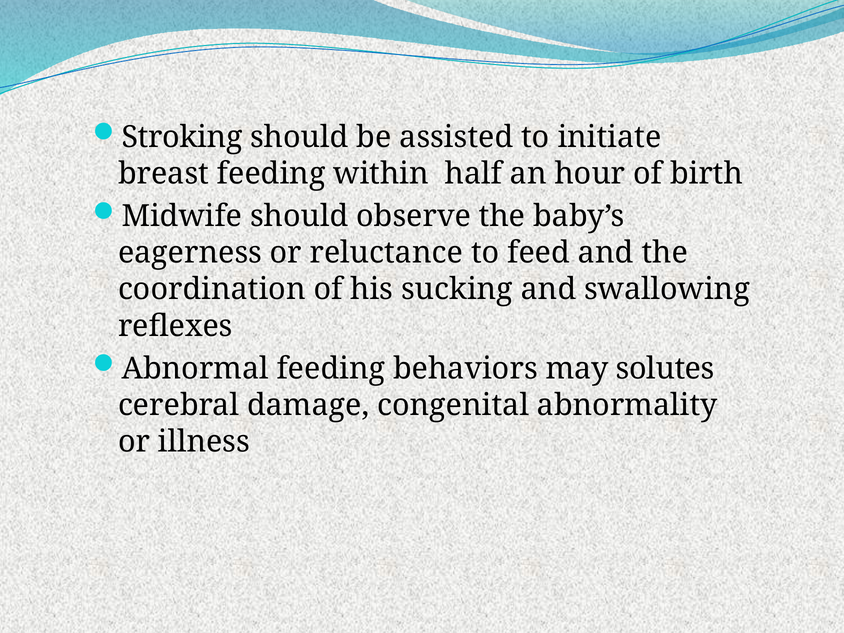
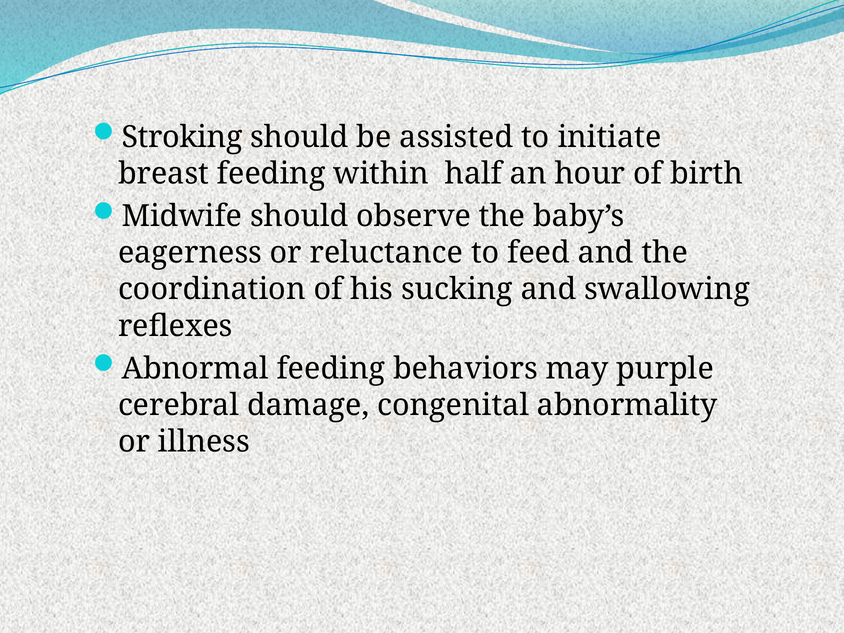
solutes: solutes -> purple
